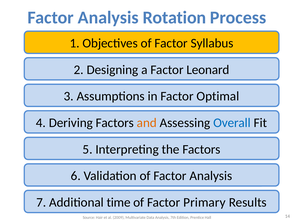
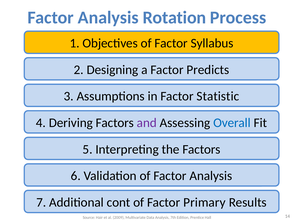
Leonard: Leonard -> Predicts
Optimal: Optimal -> Statistic
and colour: orange -> purple
time: time -> cont
